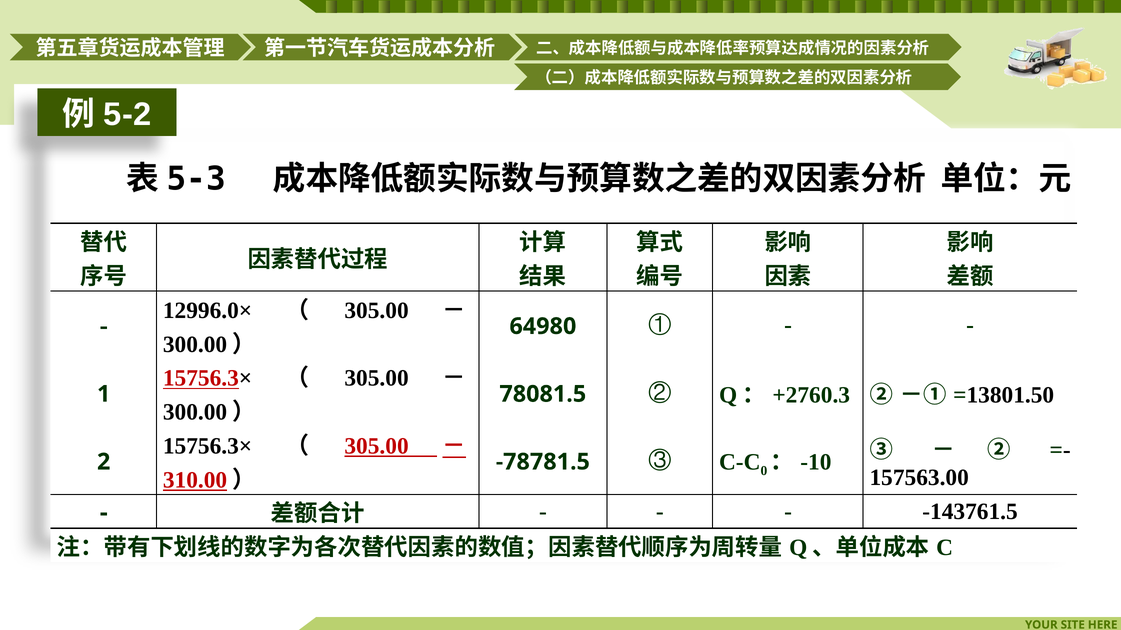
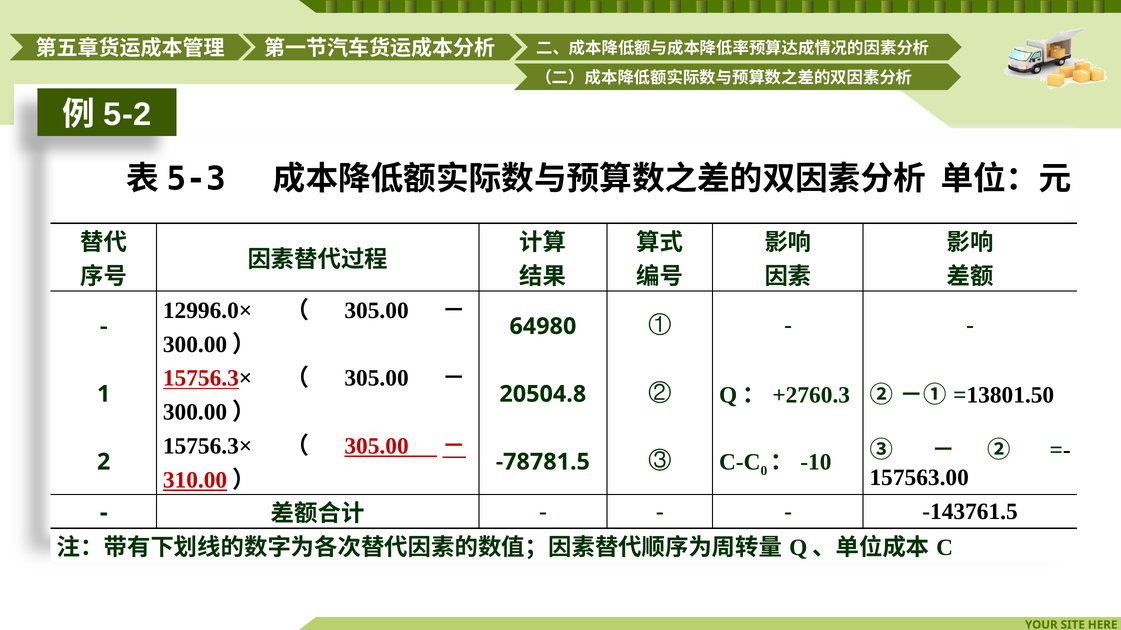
78081.5: 78081.5 -> 20504.8
